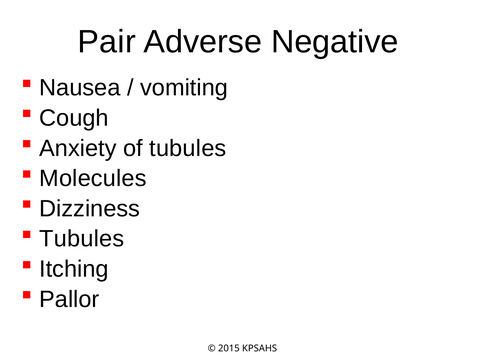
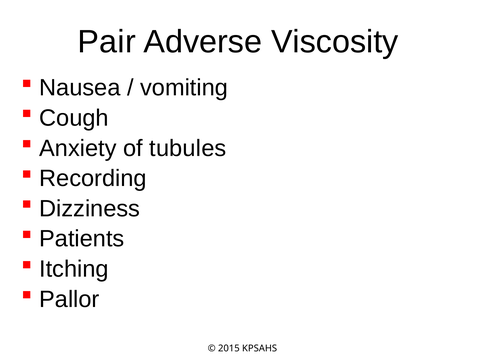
Negative: Negative -> Viscosity
Molecules: Molecules -> Recording
Tubules at (82, 239): Tubules -> Patients
